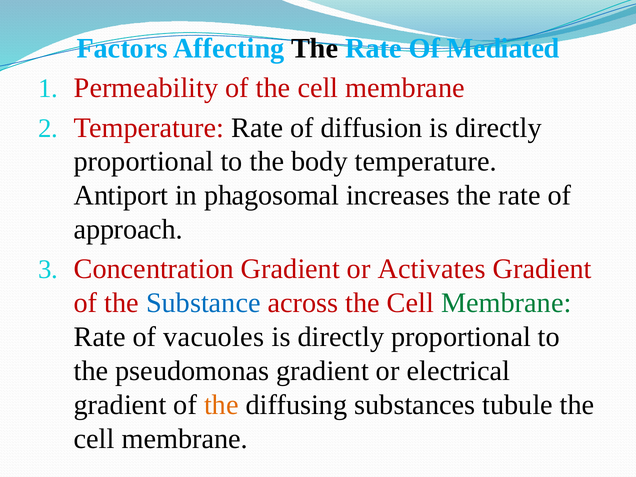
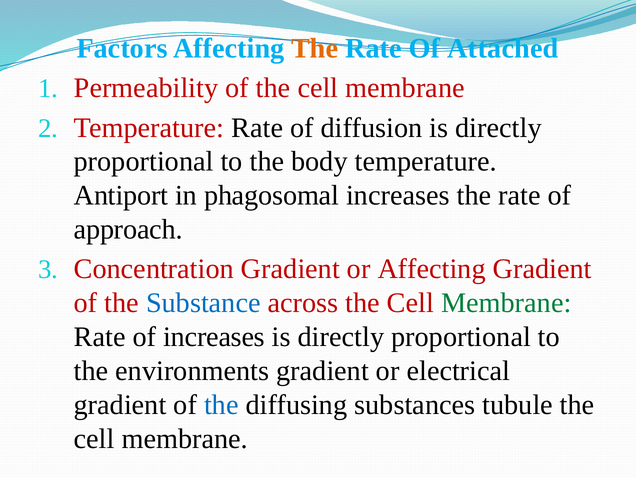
The at (315, 49) colour: black -> orange
Mediated: Mediated -> Attached
or Activates: Activates -> Affecting
of vacuoles: vacuoles -> increases
pseudomonas: pseudomonas -> environments
the at (221, 405) colour: orange -> blue
